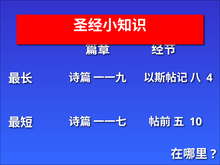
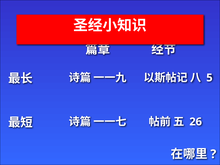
4: 4 -> 5
10: 10 -> 26
